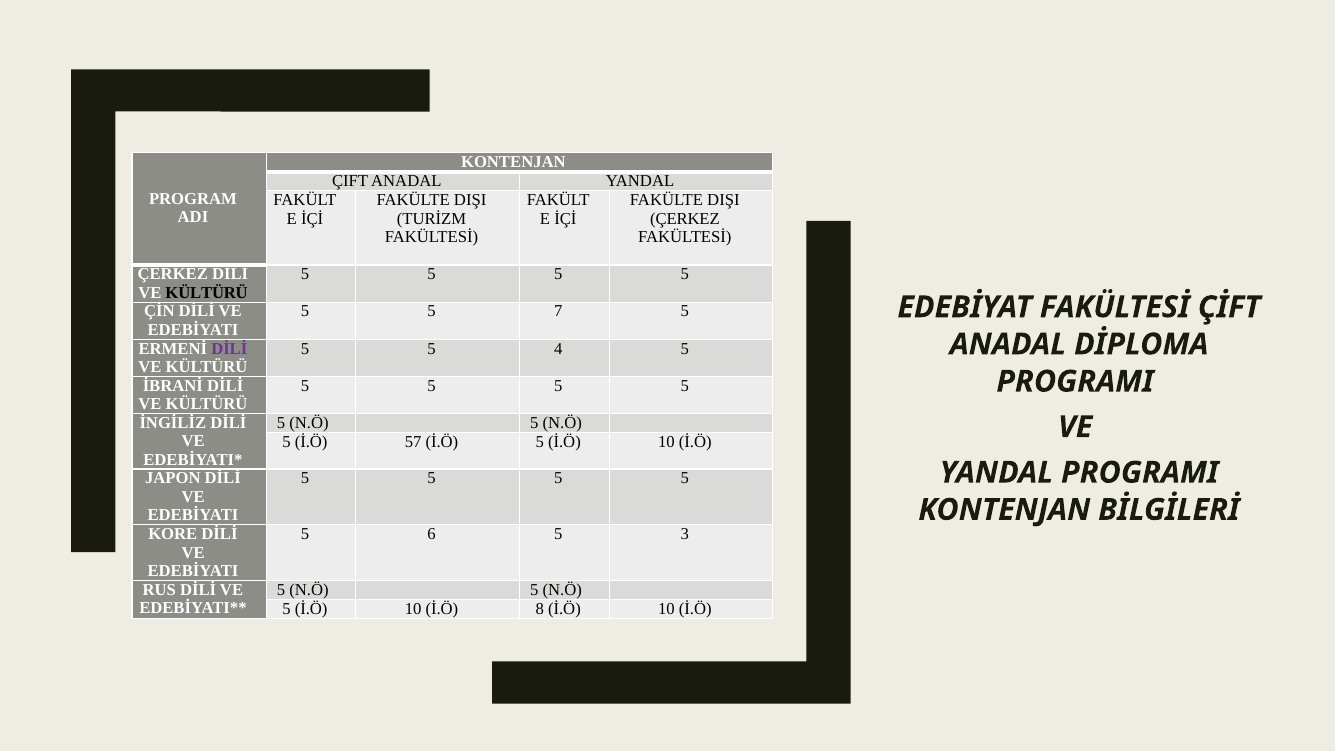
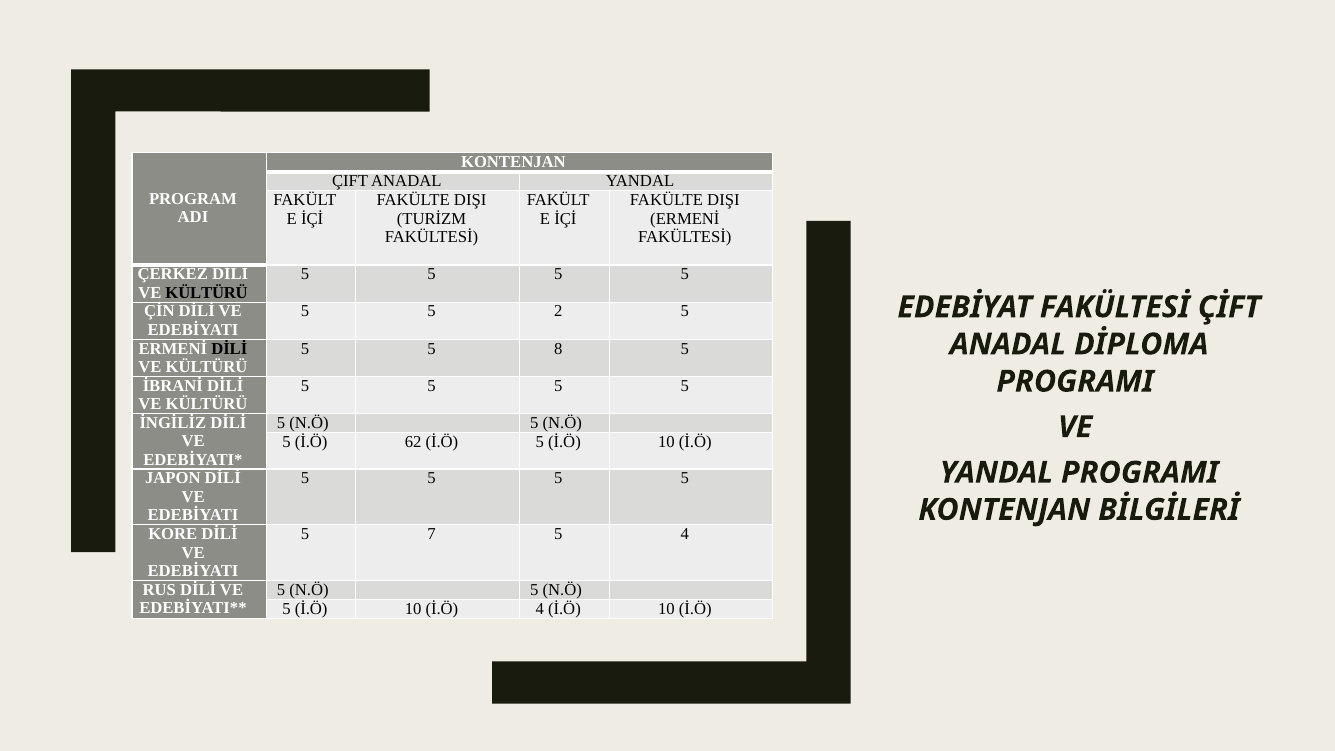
ÇERKEZ at (685, 219): ÇERKEZ -> ERMENİ
7: 7 -> 2
DİLİ at (229, 349) colour: purple -> black
4: 4 -> 8
57: 57 -> 62
6: 6 -> 7
5 3: 3 -> 4
İ.Ö 8: 8 -> 4
